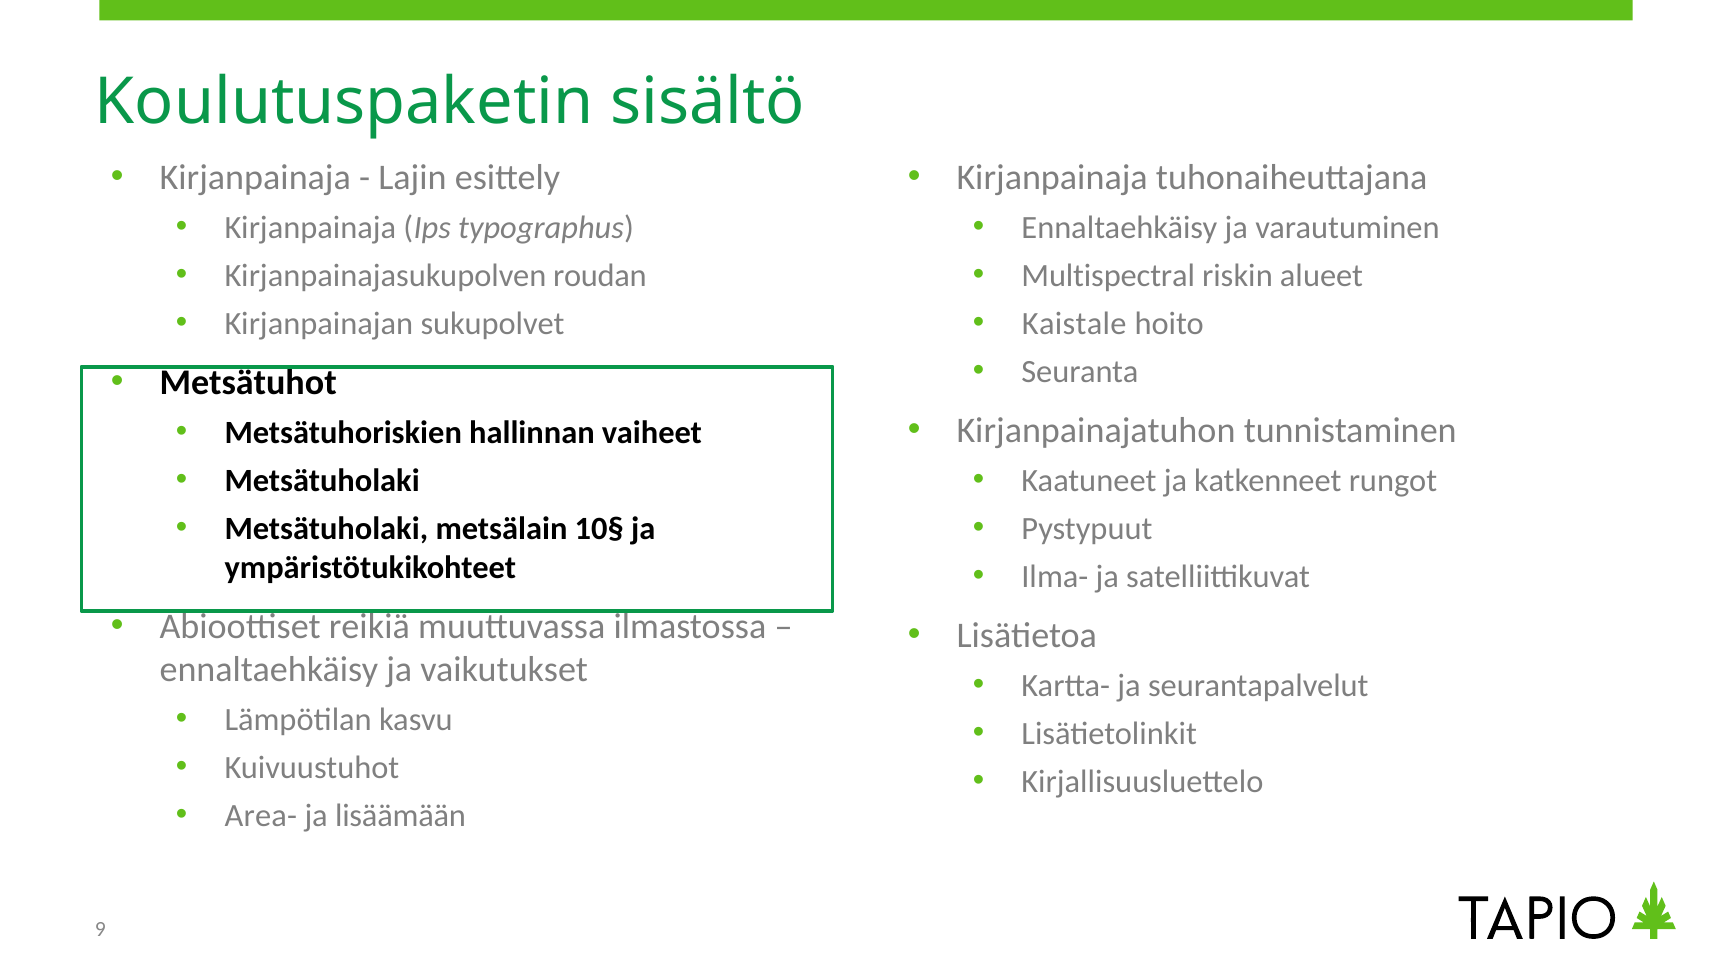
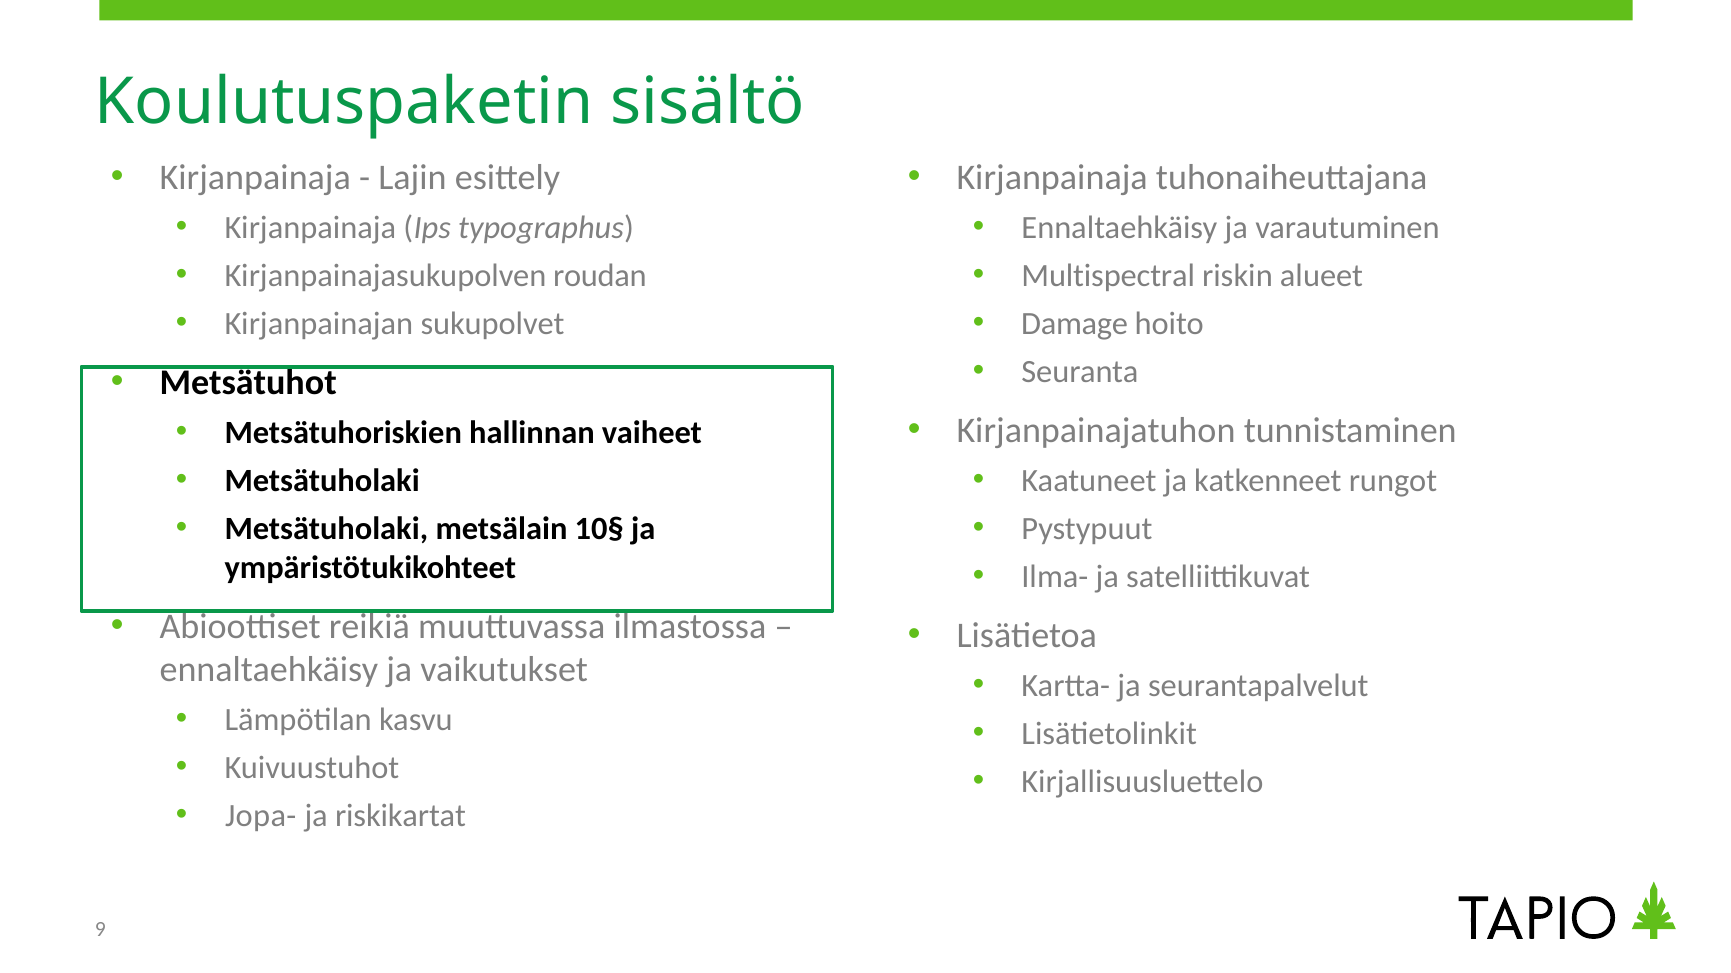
Kaistale: Kaistale -> Damage
Area-: Area- -> Jopa-
lisäämään: lisäämään -> riskikartat
